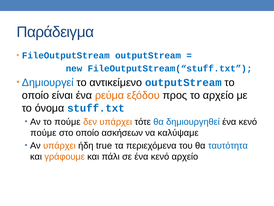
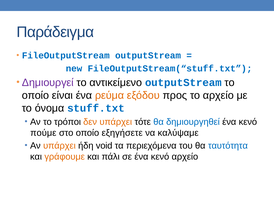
Δημιουργεί colour: blue -> purple
το πούμε: πούμε -> τρόποι
ασκήσεων: ασκήσεων -> εξηγήσετε
true: true -> void
